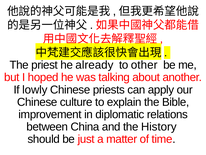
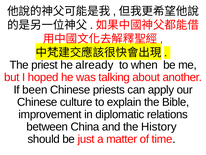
other: other -> when
lowly: lowly -> been
